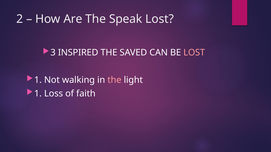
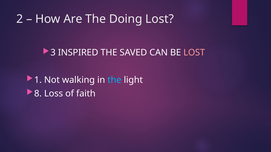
Speak: Speak -> Doing
the at (114, 80) colour: pink -> light blue
1 at (38, 94): 1 -> 8
